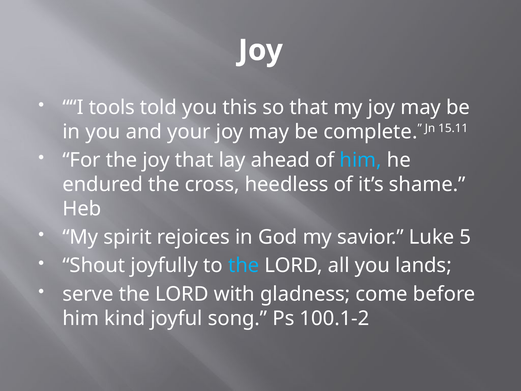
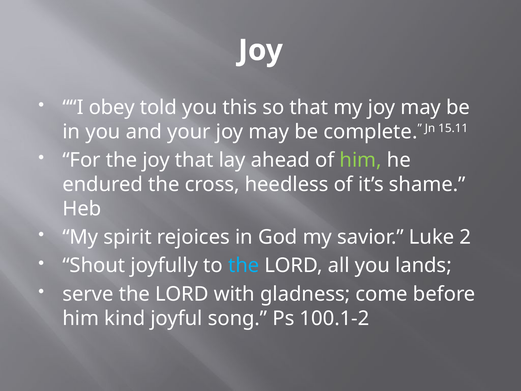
tools: tools -> obey
him at (361, 160) colour: light blue -> light green
5: 5 -> 2
